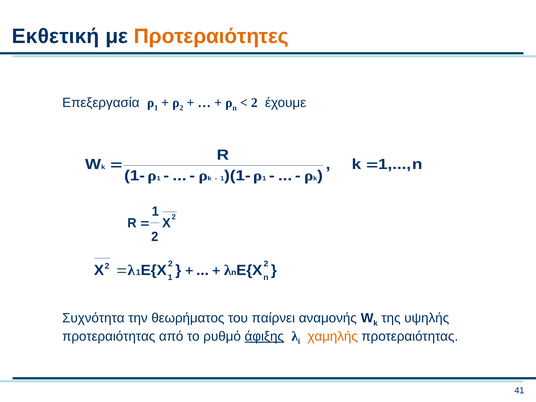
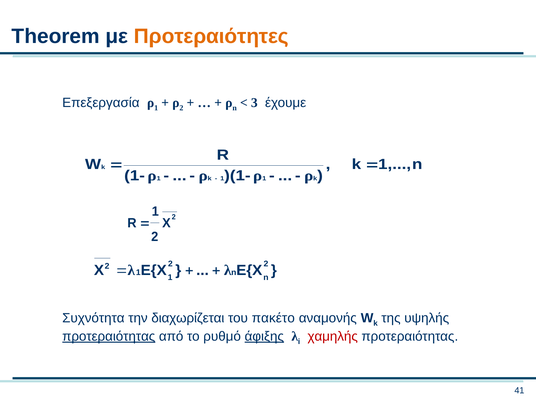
Εκθετική: Εκθετική -> Theorem
2 at (254, 103): 2 -> 3
θεωρήματος: θεωρήματος -> διαχωρίζεται
παίρνει: παίρνει -> πακέτο
προτεραιότητας at (109, 336) underline: none -> present
χαμηλής colour: orange -> red
